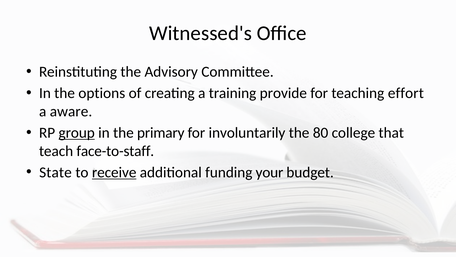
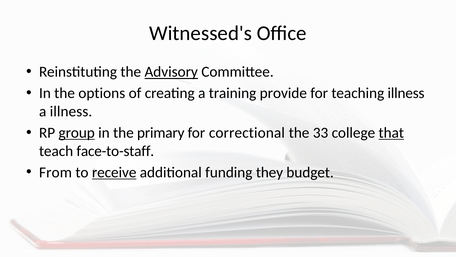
Advisory underline: none -> present
teaching effort: effort -> illness
a aware: aware -> illness
involuntarily: involuntarily -> correctional
80: 80 -> 33
that underline: none -> present
State: State -> From
your: your -> they
